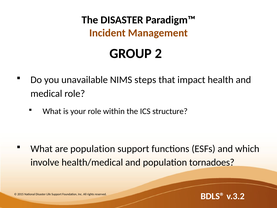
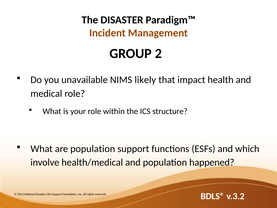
steps: steps -> likely
tornadoes: tornadoes -> happened
